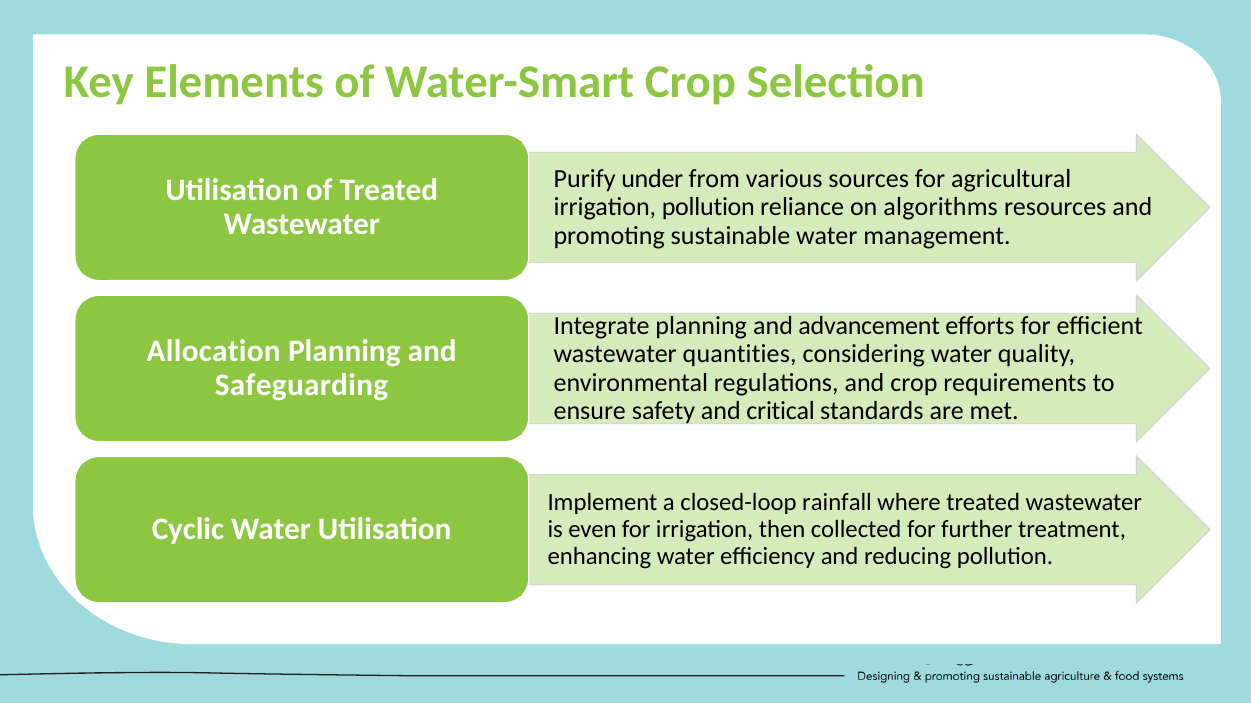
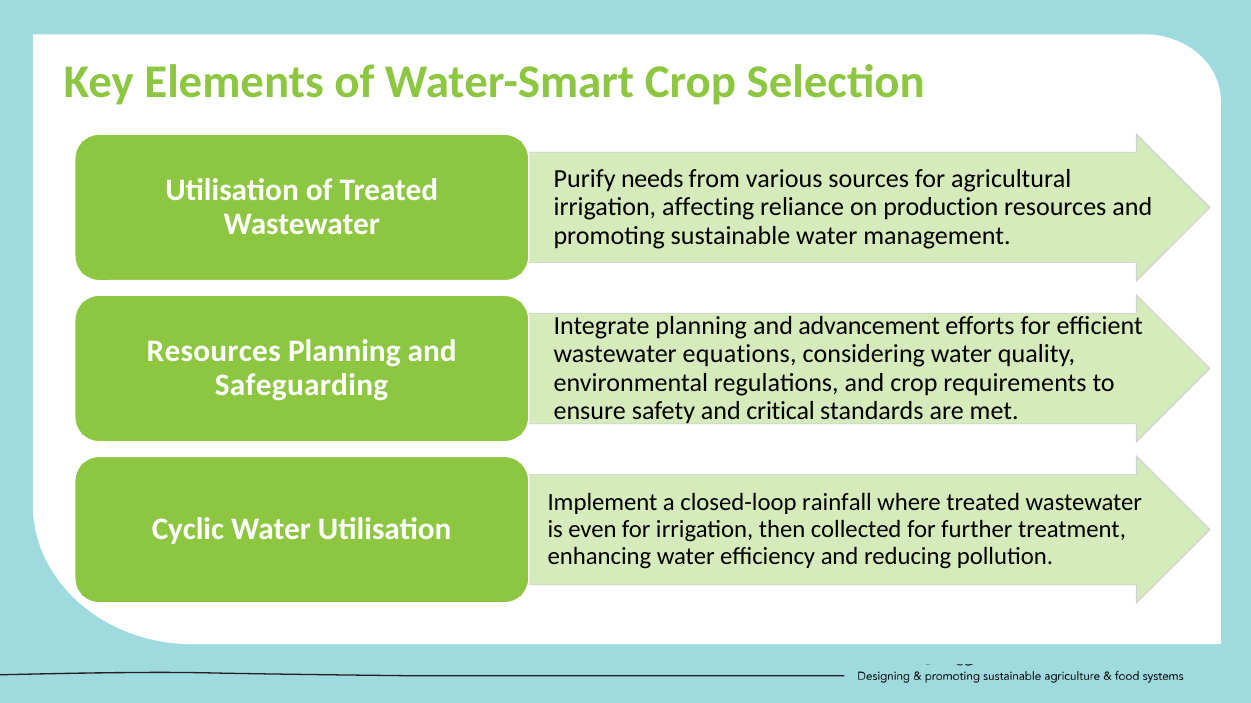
under: under -> needs
irrigation pollution: pollution -> affecting
algorithms: algorithms -> production
Allocation at (214, 352): Allocation -> Resources
quantities: quantities -> equations
